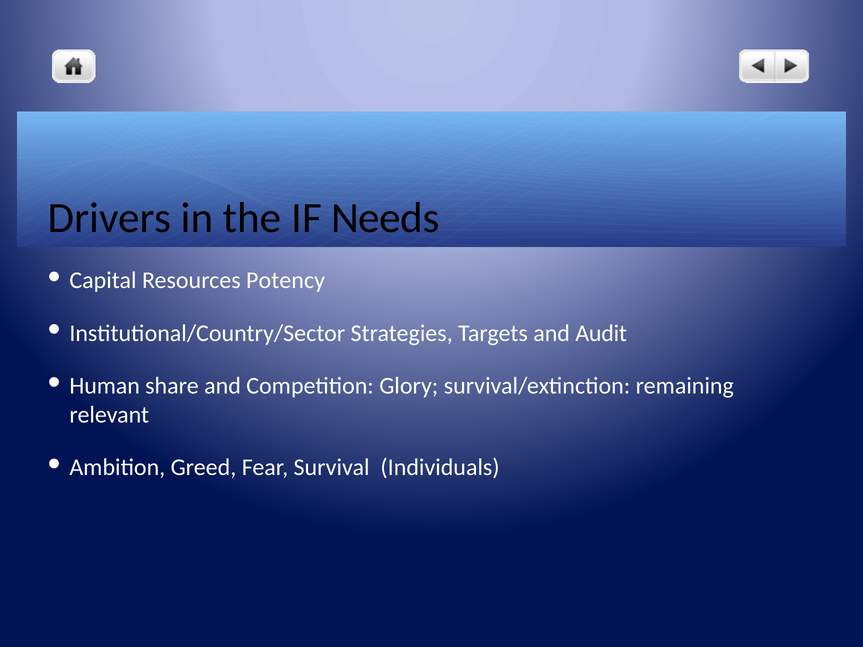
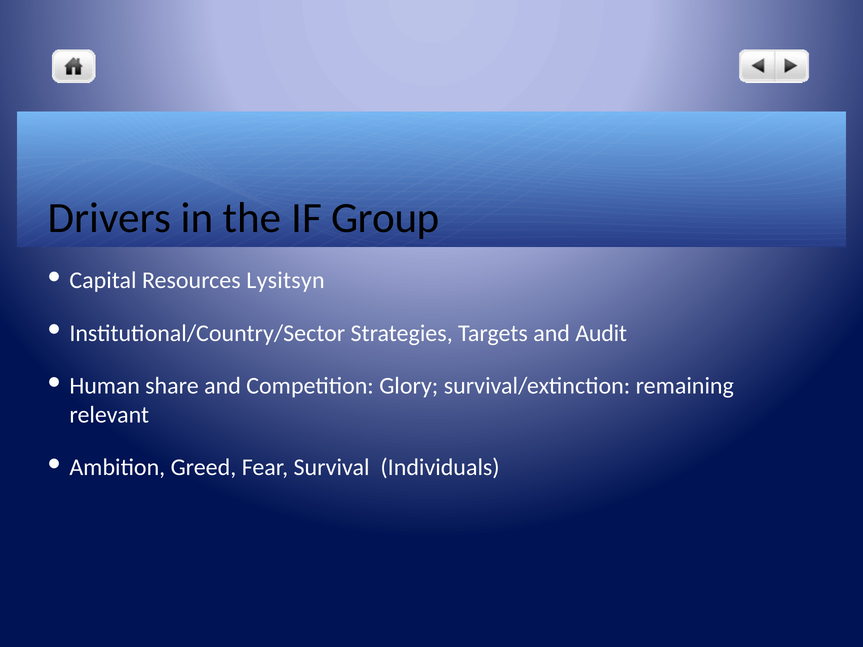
Needs: Needs -> Group
Potency: Potency -> Lysitsyn
